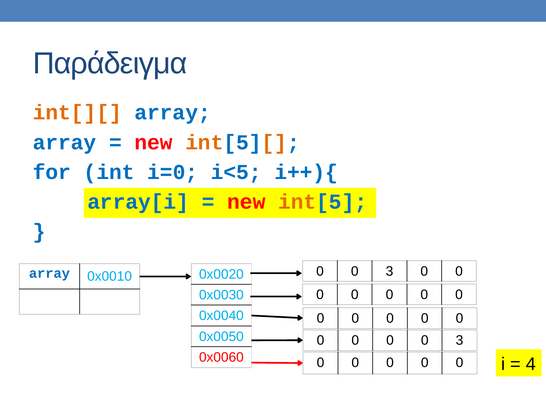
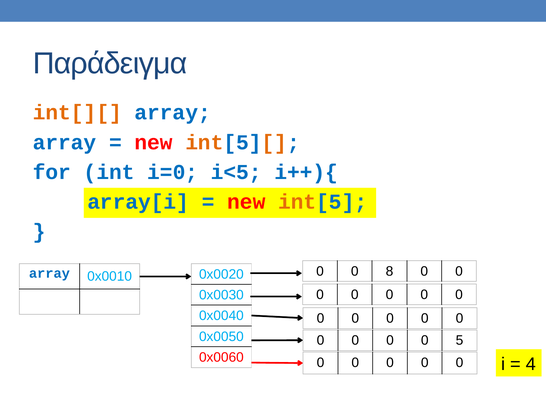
3 at (390, 271): 3 -> 8
0 0 0 3: 3 -> 5
